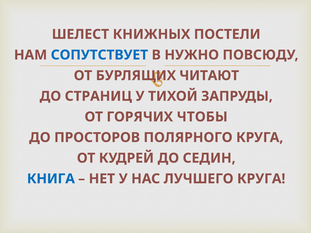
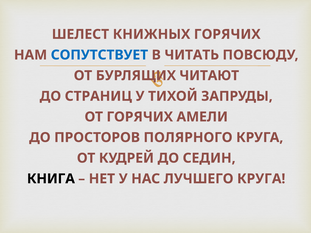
КНИЖНЫХ ПОСТЕЛИ: ПОСТЕЛИ -> ГОРЯЧИХ
НУЖНО: НУЖНО -> ЧИТАТЬ
ЧТОБЫ: ЧТОБЫ -> АМЕЛИ
КНИГА colour: blue -> black
